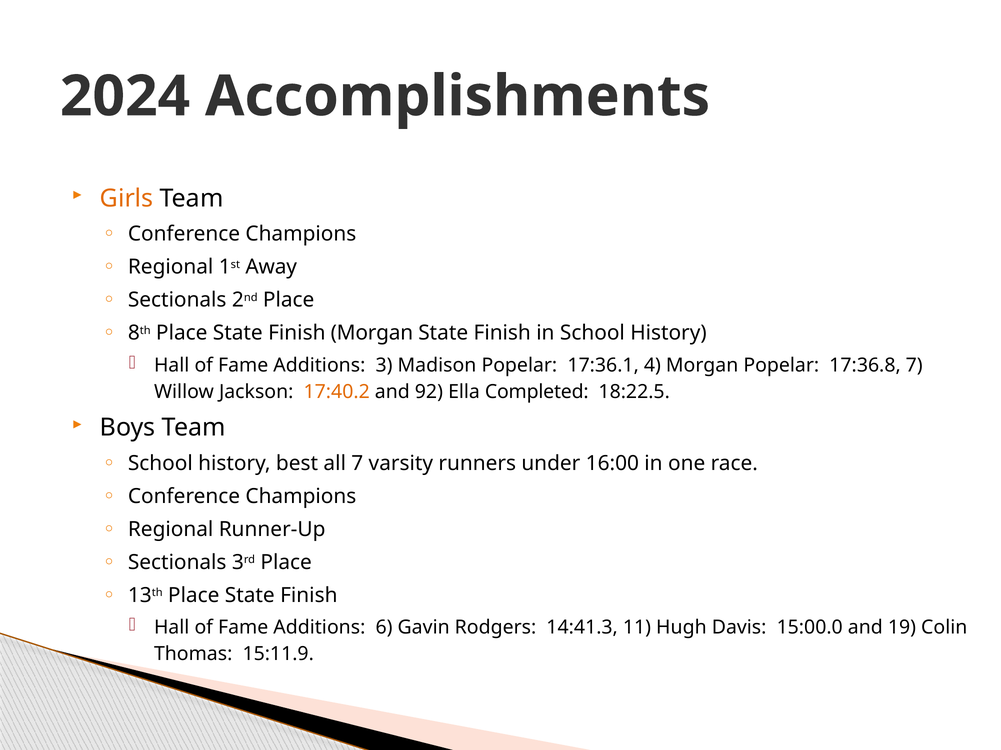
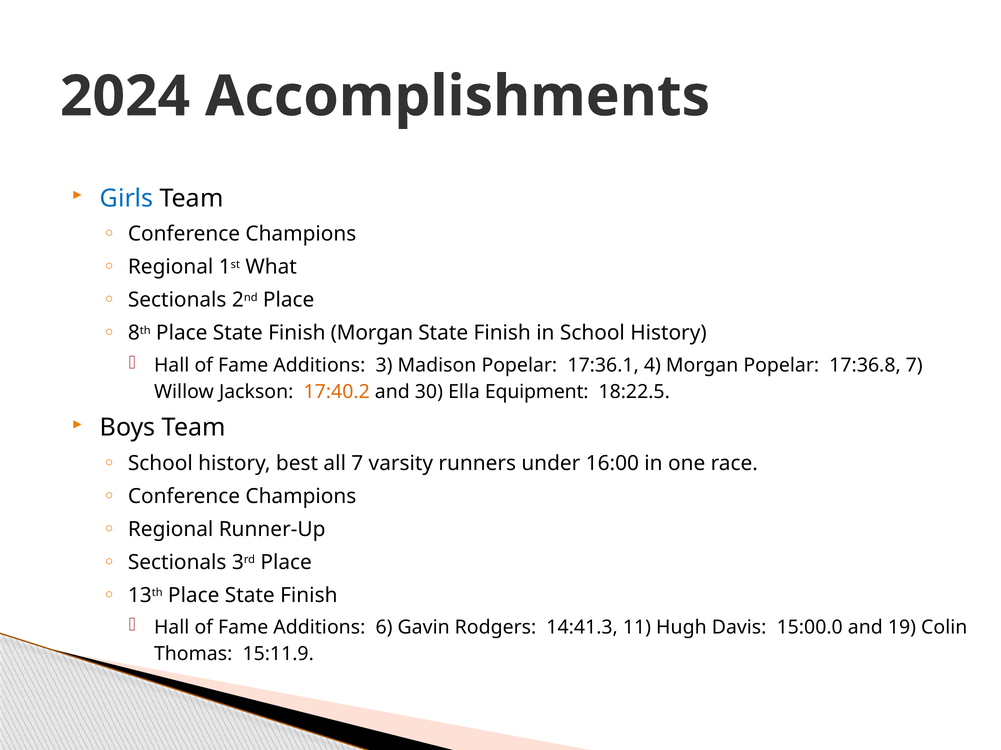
Girls colour: orange -> blue
Away: Away -> What
92: 92 -> 30
Completed: Completed -> Equipment
